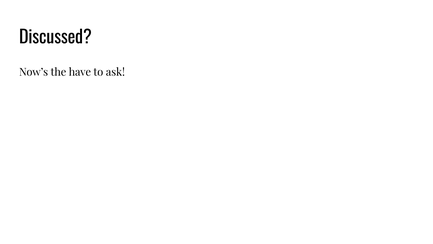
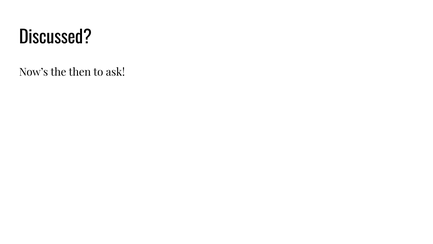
have: have -> then
